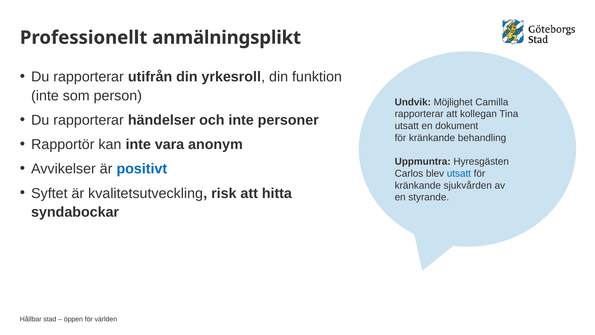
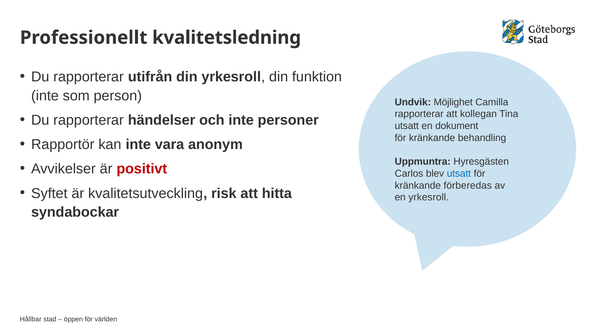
anmälningsplikt: anmälningsplikt -> kvalitetsledning
positivt colour: blue -> red
sjukvården: sjukvården -> förberedas
en styrande: styrande -> yrkesroll
